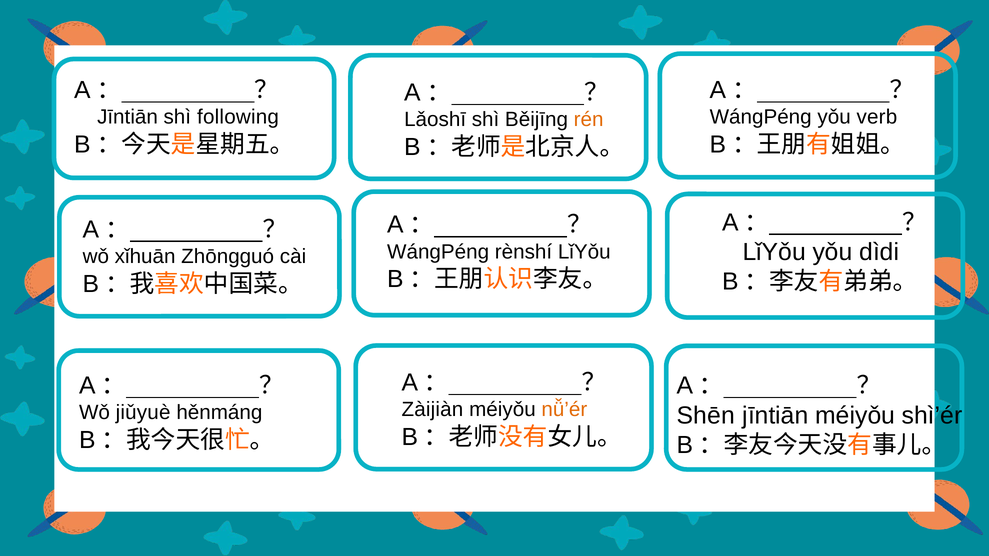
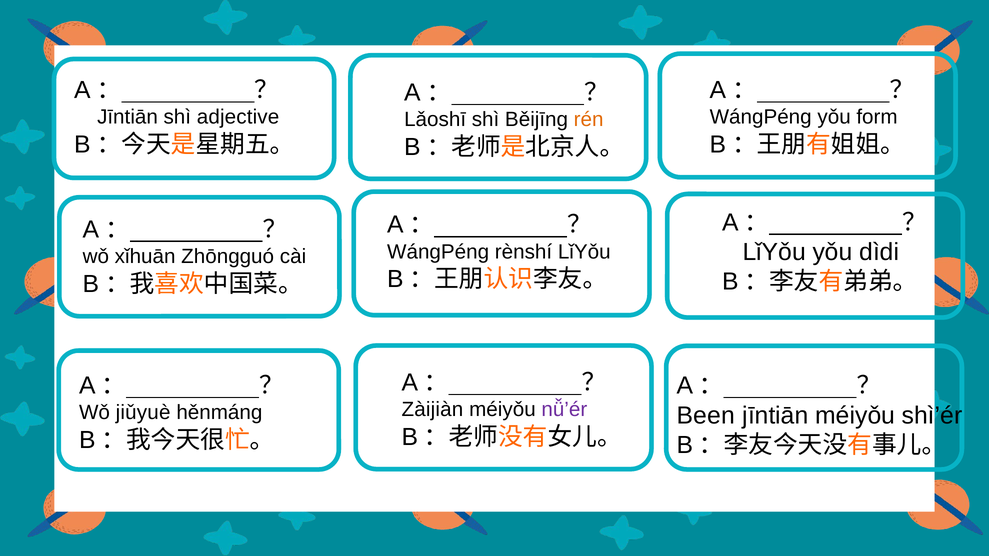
following: following -> adjective
verb: verb -> form
nǚ’ér colour: orange -> purple
Shēn: Shēn -> Been
